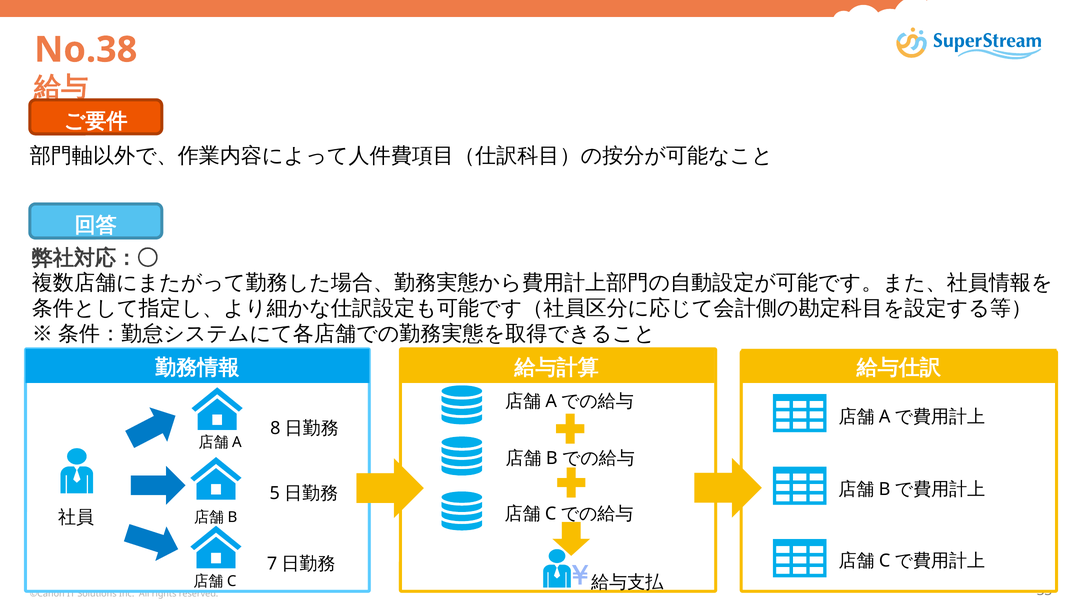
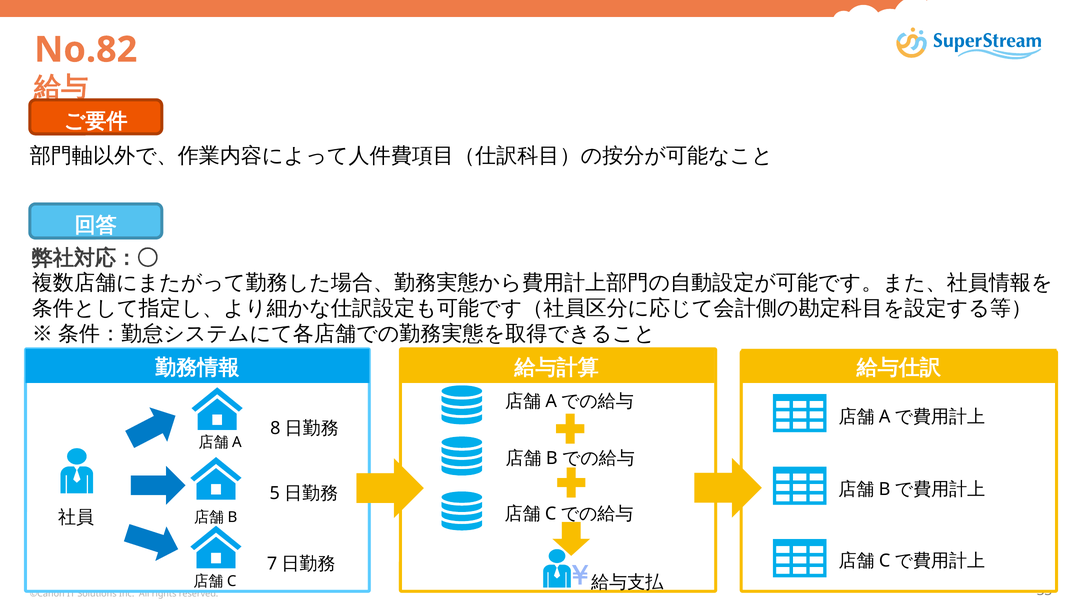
No.38: No.38 -> No.82
